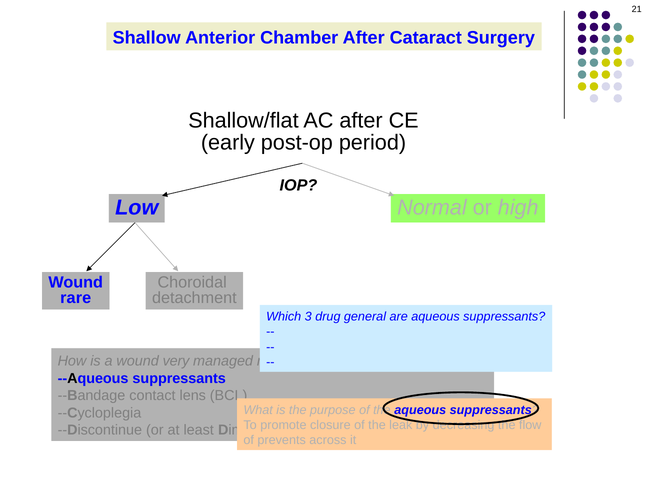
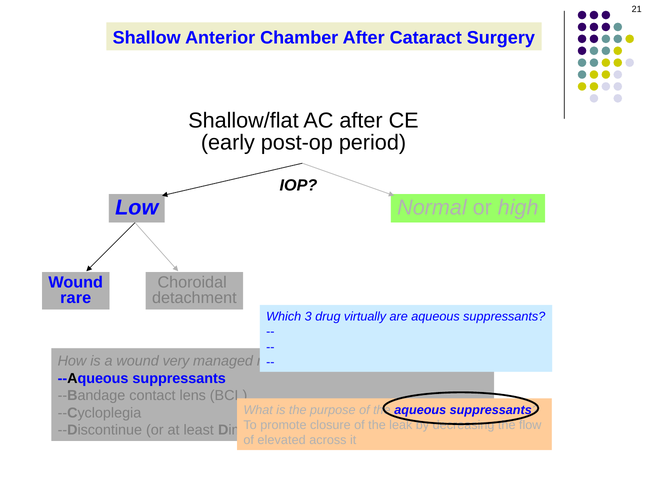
general: general -> virtually
prevents: prevents -> elevated
